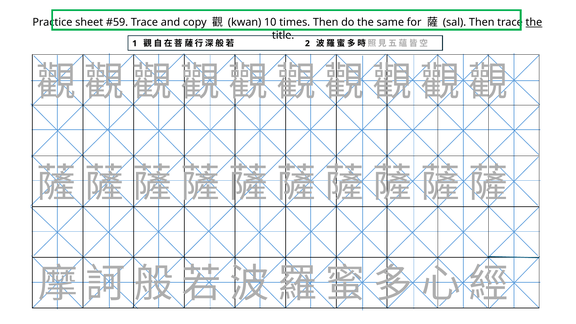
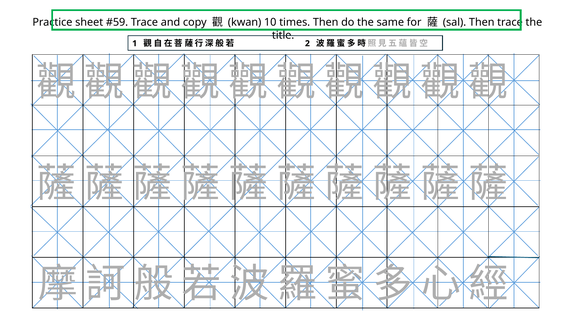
the at (534, 22) underline: present -> none
